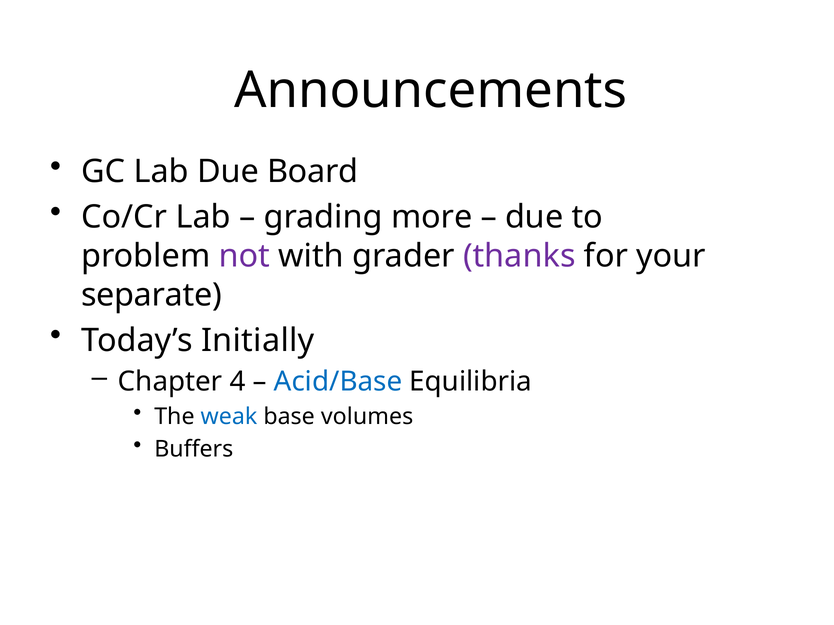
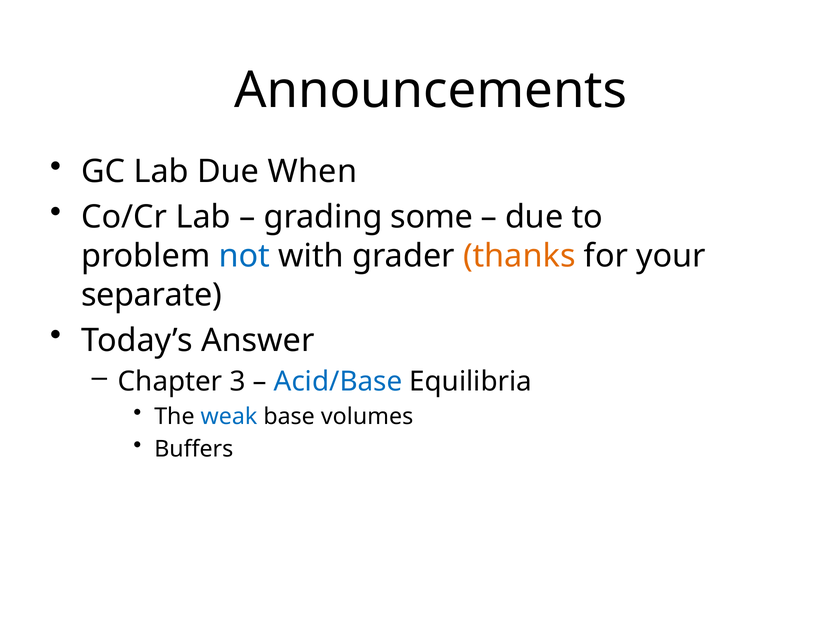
Board: Board -> When
more: more -> some
not colour: purple -> blue
thanks colour: purple -> orange
Initially: Initially -> Answer
4: 4 -> 3
